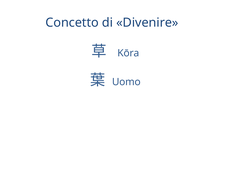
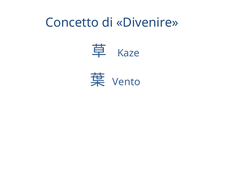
Kōra: Kōra -> Kaze
Uomo: Uomo -> Vento
